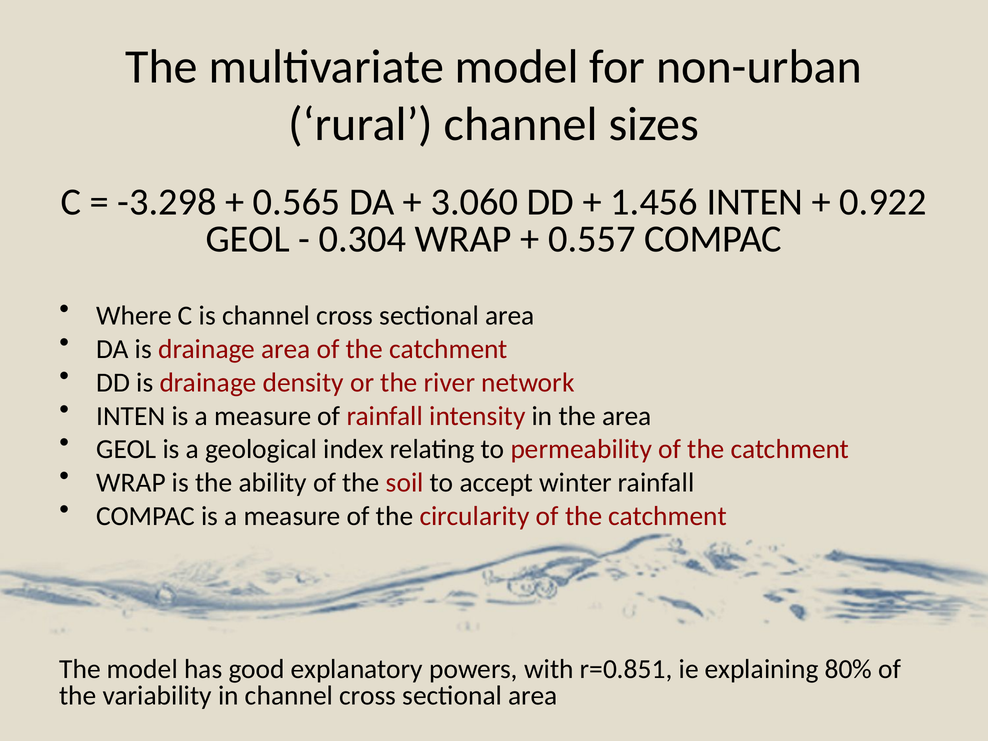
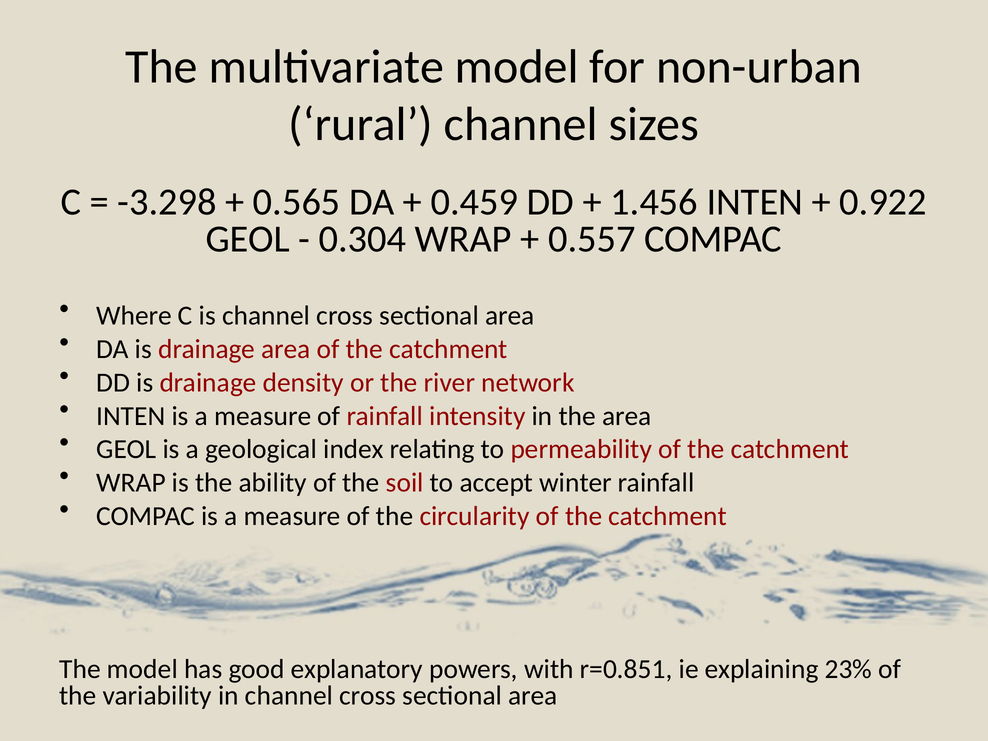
3.060: 3.060 -> 0.459
80%: 80% -> 23%
